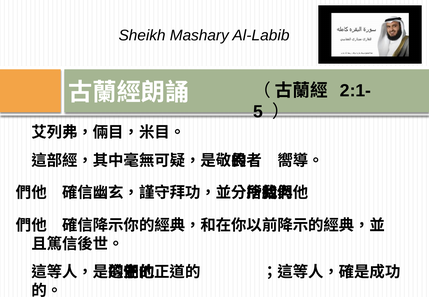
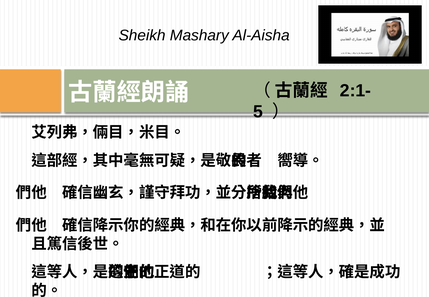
Al-Labib: Al-Labib -> Al-Aisha
